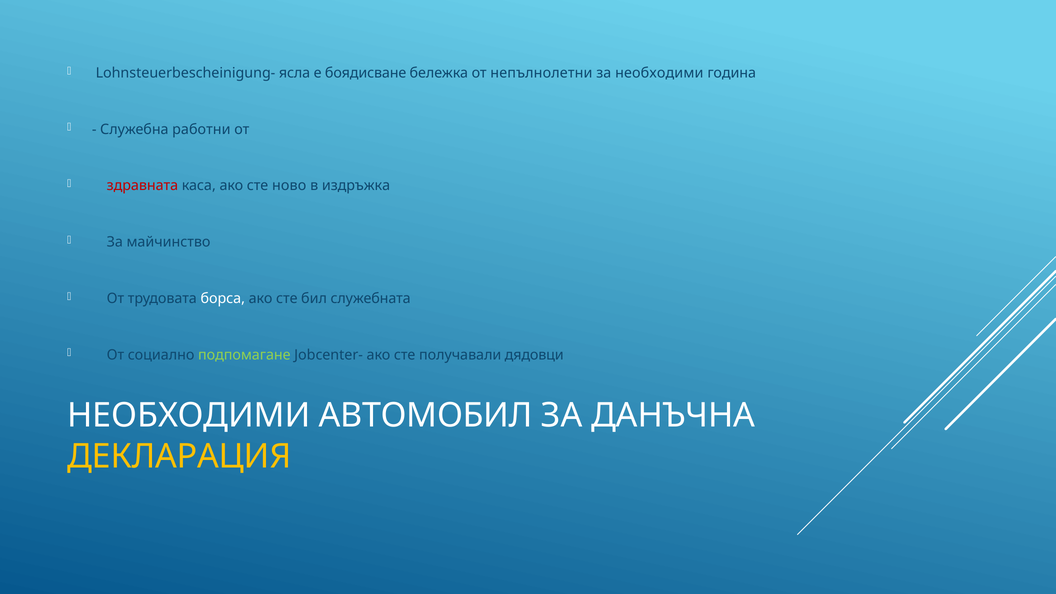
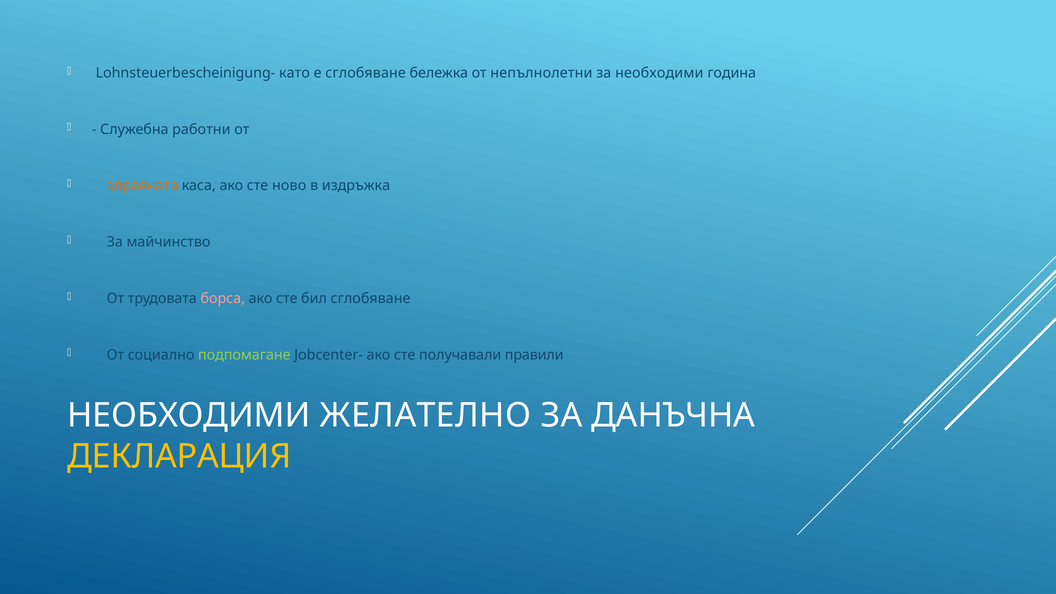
ясла: ясла -> като
е боядисване: боядисване -> сглобяване
здравната colour: red -> orange
борса colour: white -> pink
бил служебната: служебната -> сглобяване
дядовци: дядовци -> правили
АВТОМОБИЛ: АВТОМОБИЛ -> ЖЕЛАТЕЛНО
